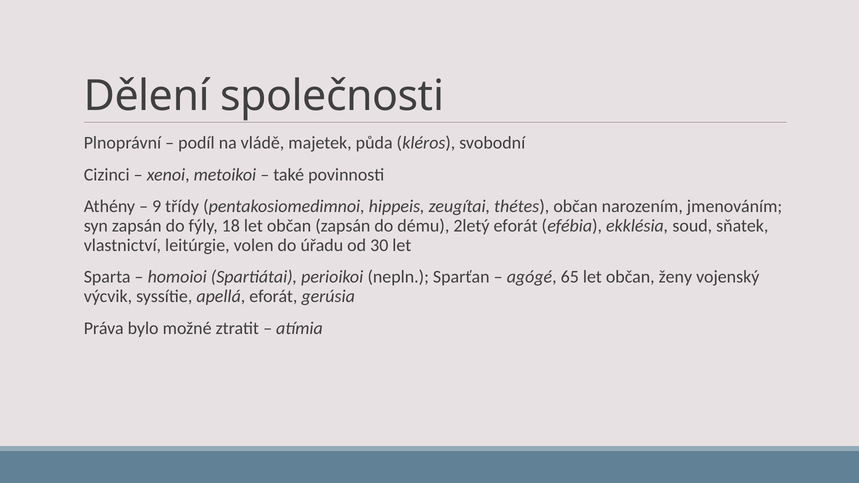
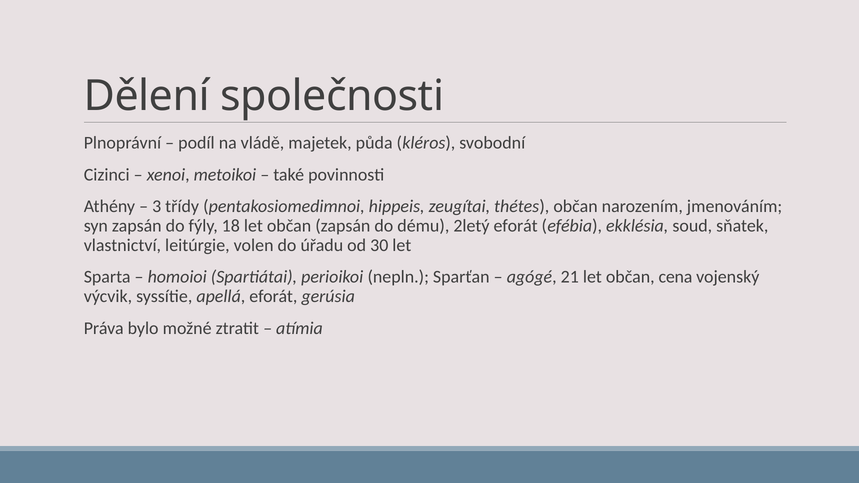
9: 9 -> 3
65: 65 -> 21
ženy: ženy -> cena
